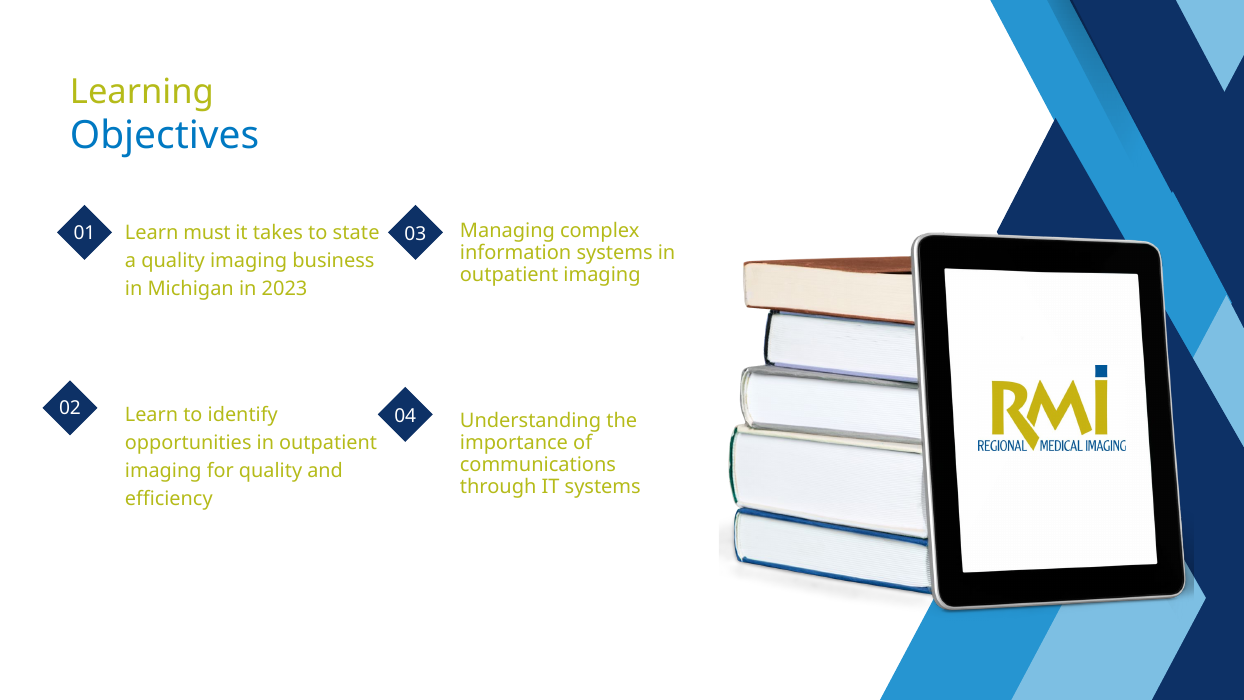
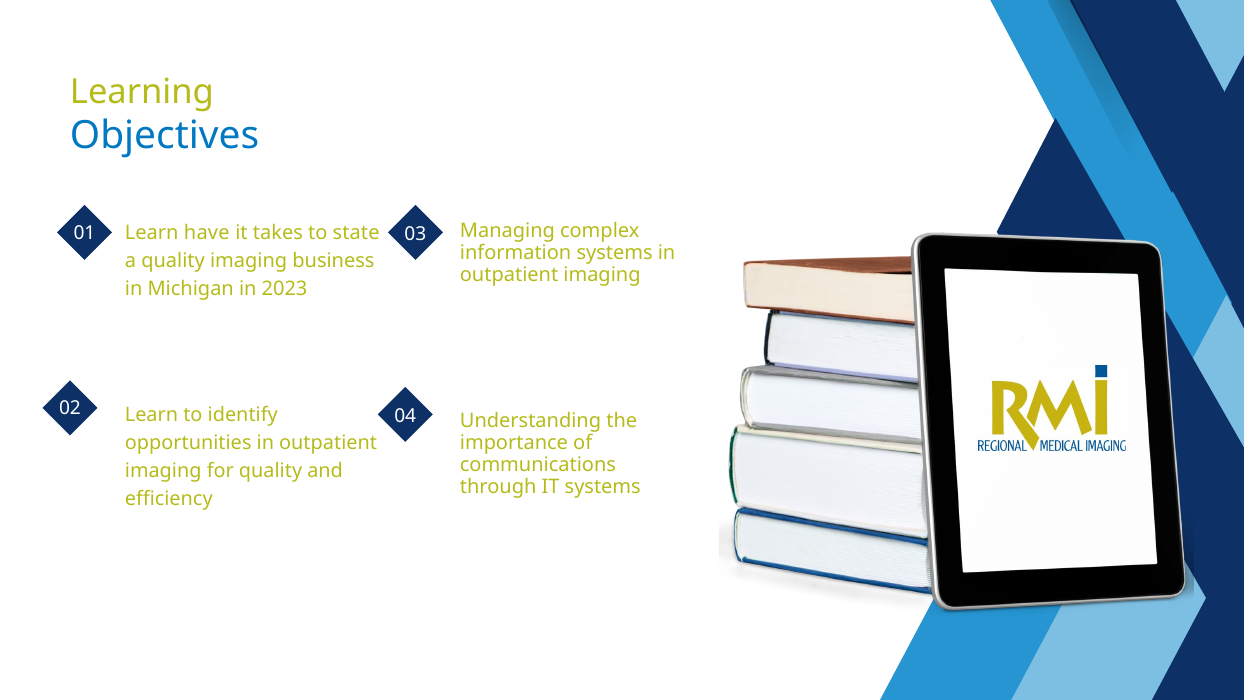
must: must -> have
